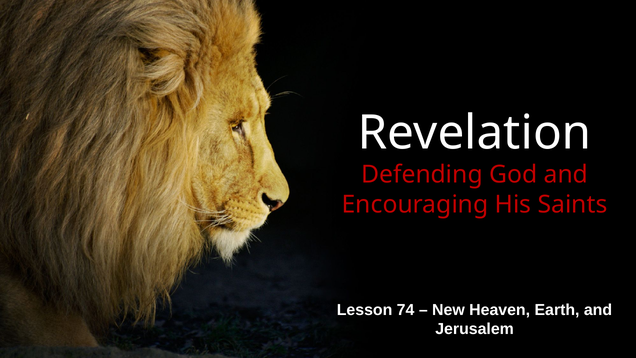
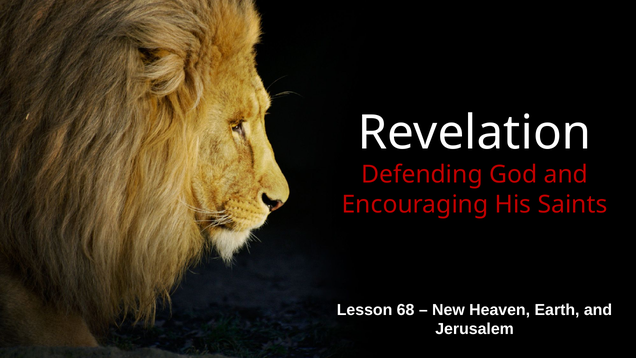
74: 74 -> 68
